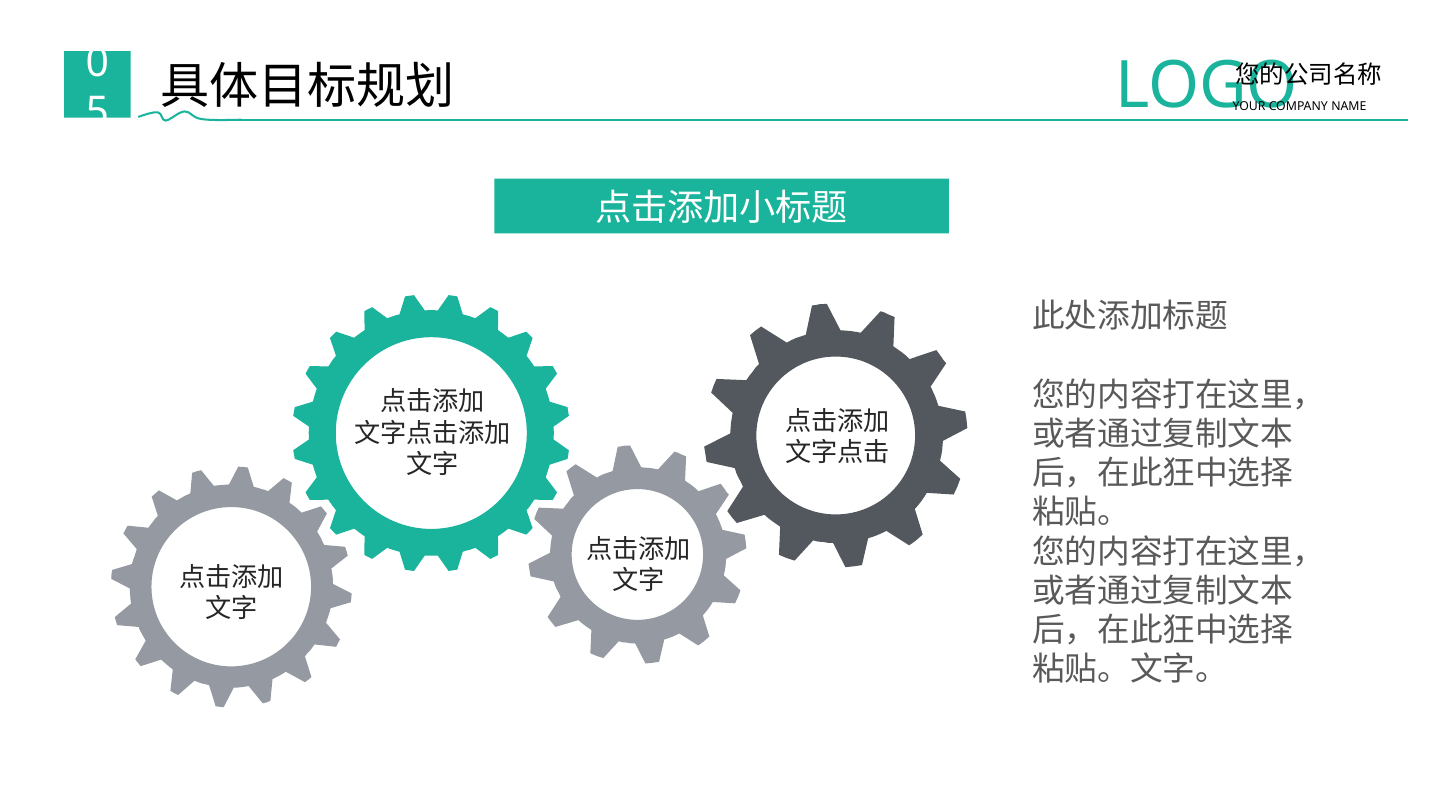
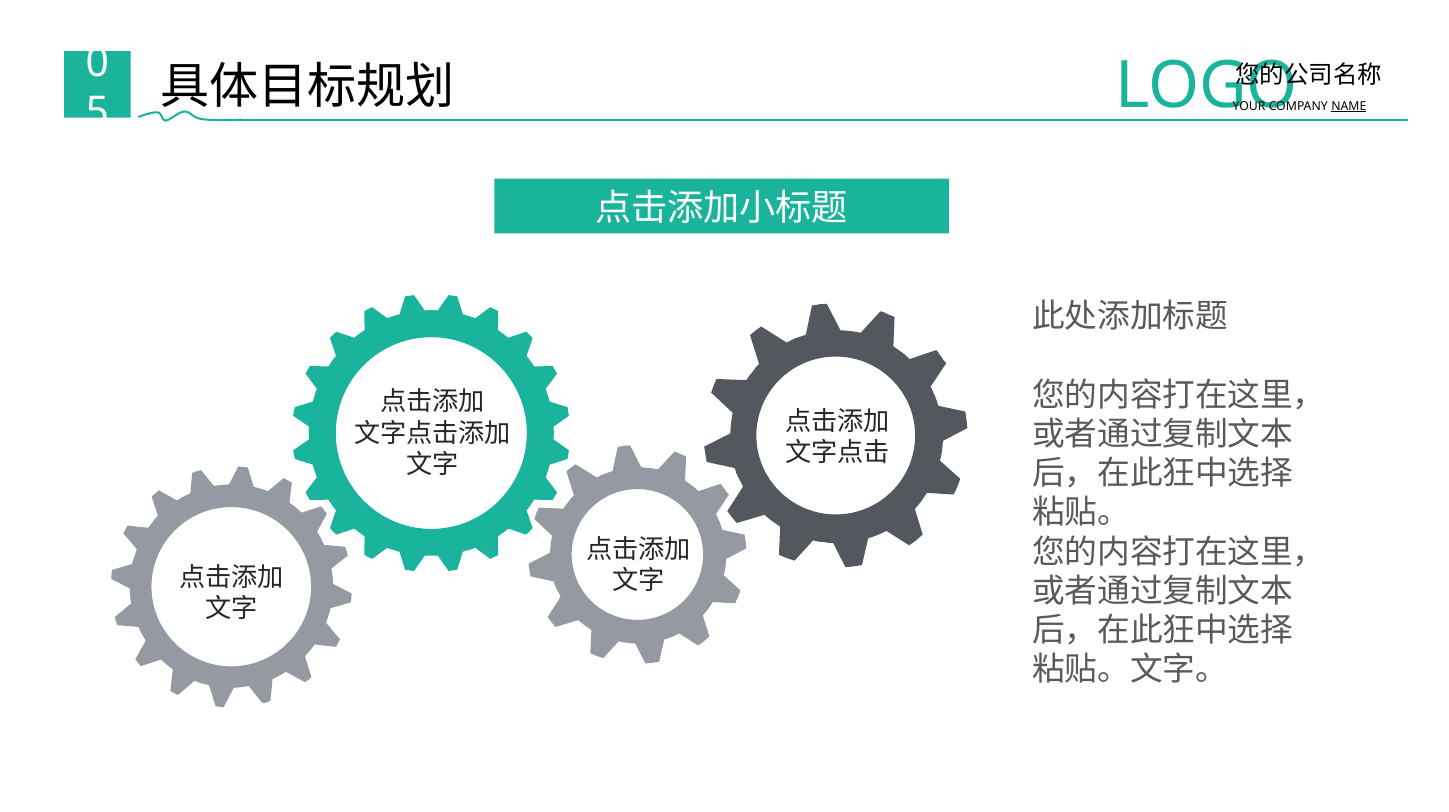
NAME underline: none -> present
